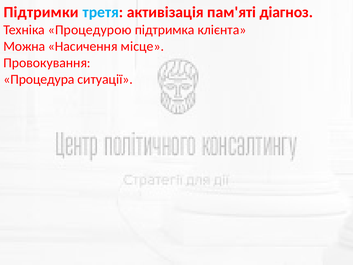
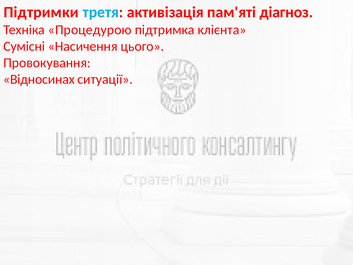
Можна: Можна -> Сумісні
місце: місце -> цього
Процедура: Процедура -> Відносинах
